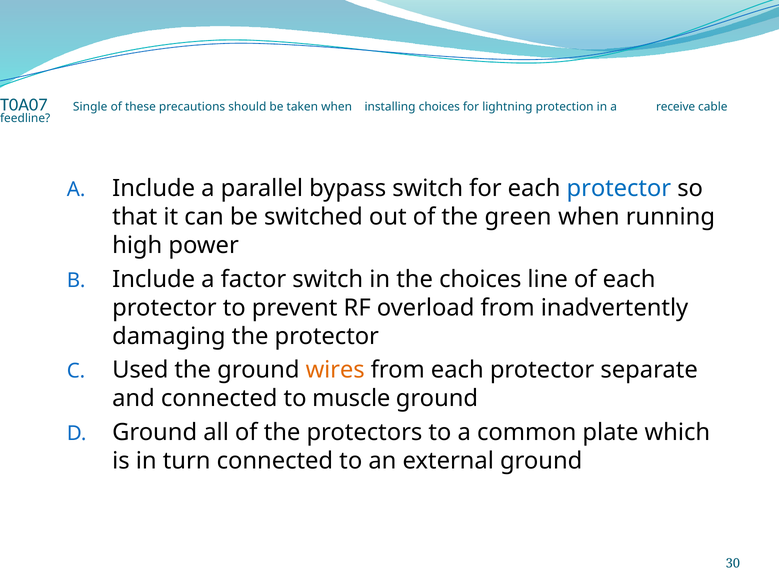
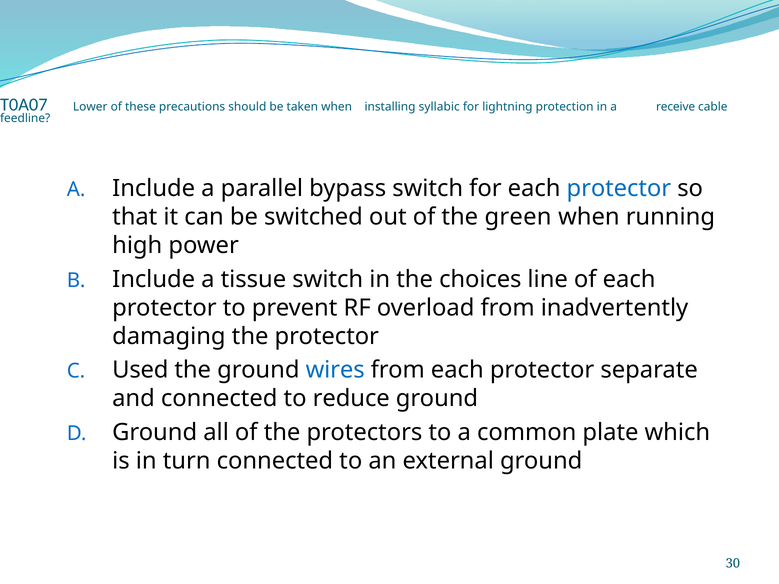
Single: Single -> Lower
installing choices: choices -> syllabic
factor: factor -> tissue
wires colour: orange -> blue
muscle: muscle -> reduce
